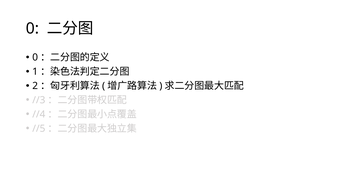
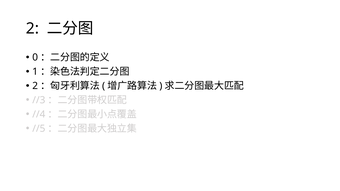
0 at (32, 29): 0 -> 2
